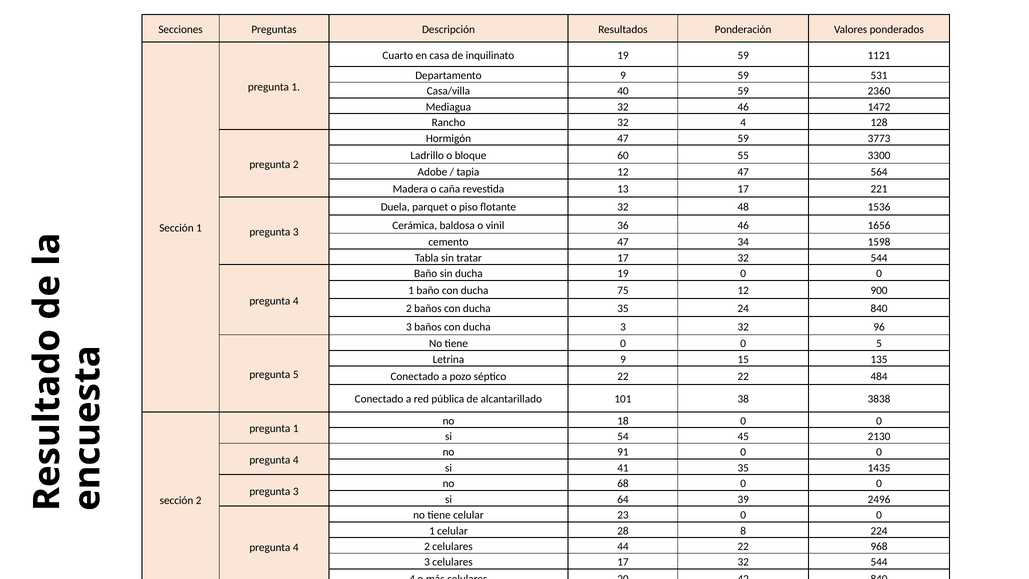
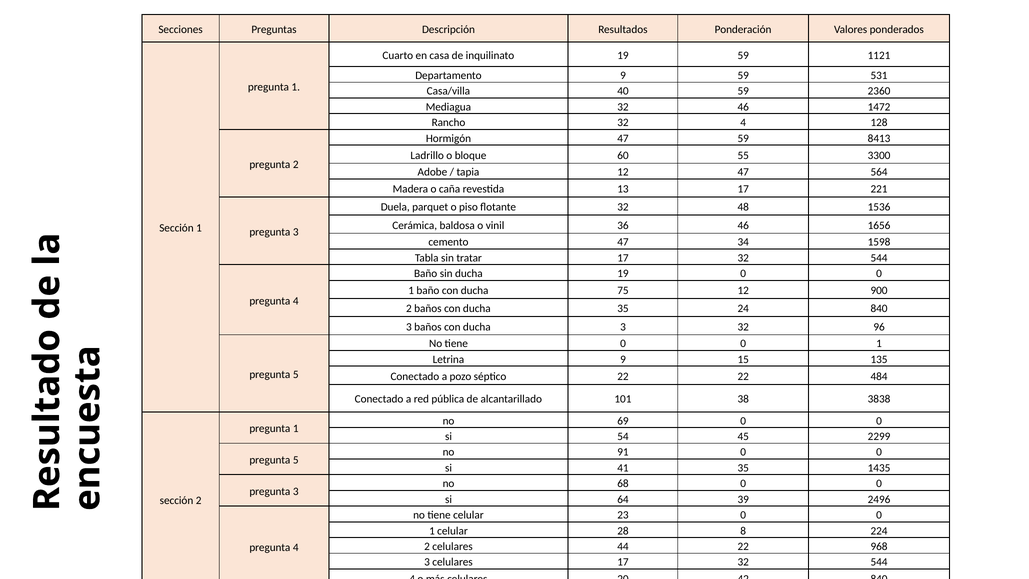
3773: 3773 -> 8413
tiene 0 0 5: 5 -> 1
18: 18 -> 69
2130: 2130 -> 2299
4 at (296, 460): 4 -> 5
